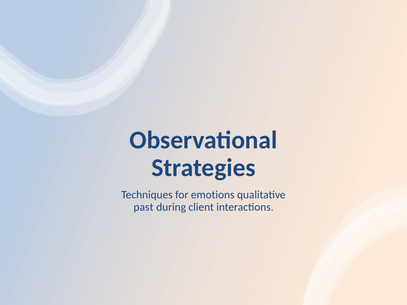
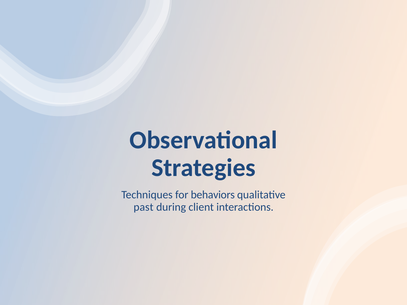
emotions: emotions -> behaviors
